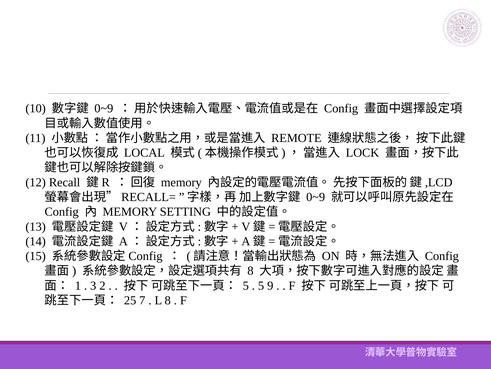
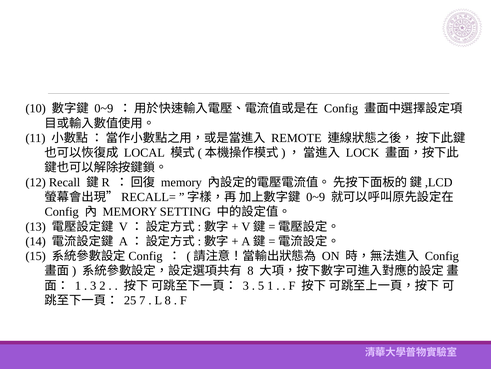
5 at (246, 285): 5 -> 3
5 9: 9 -> 1
